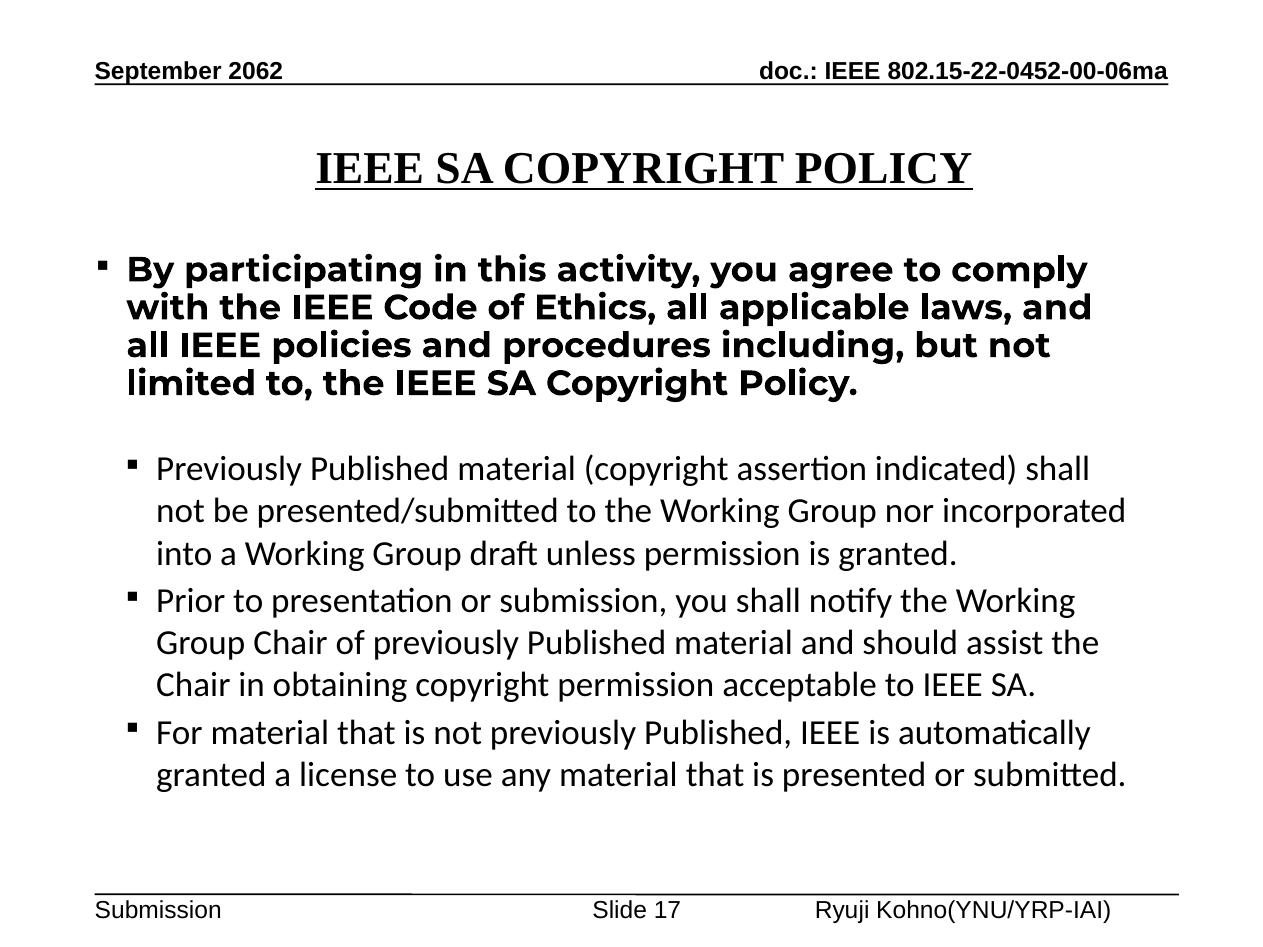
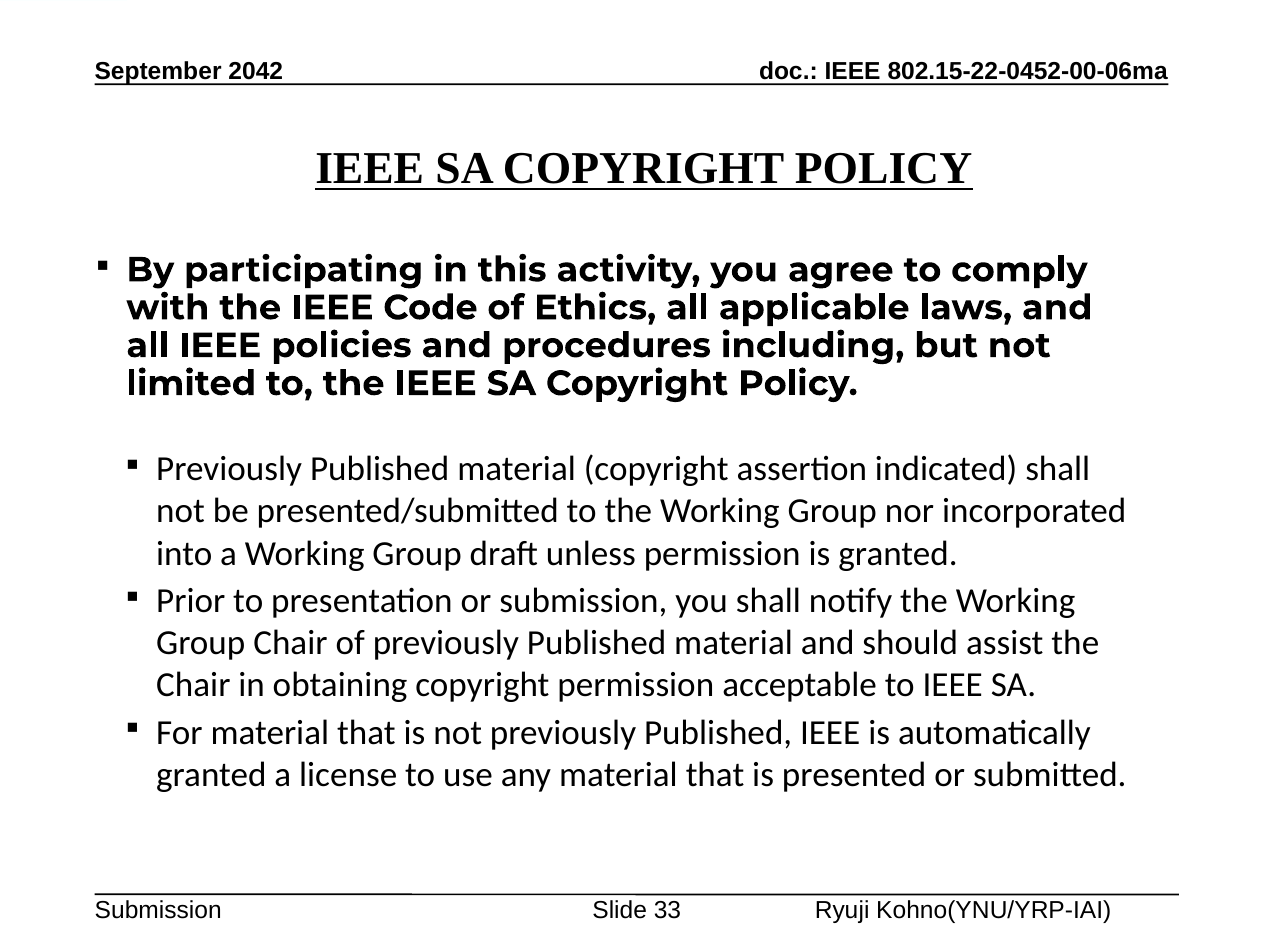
2062: 2062 -> 2042
17: 17 -> 33
